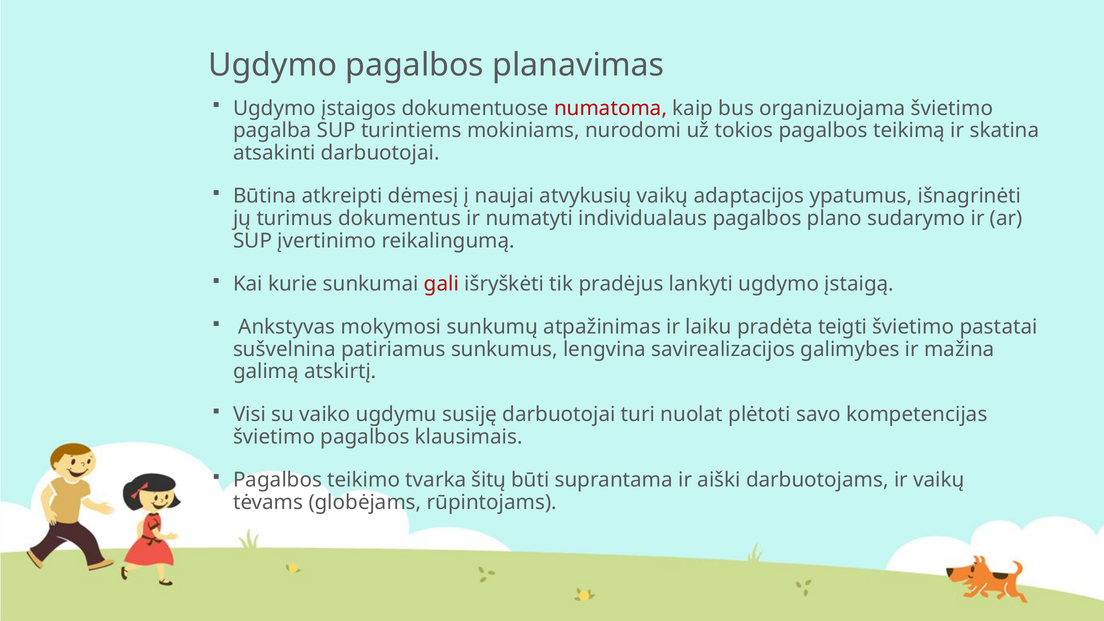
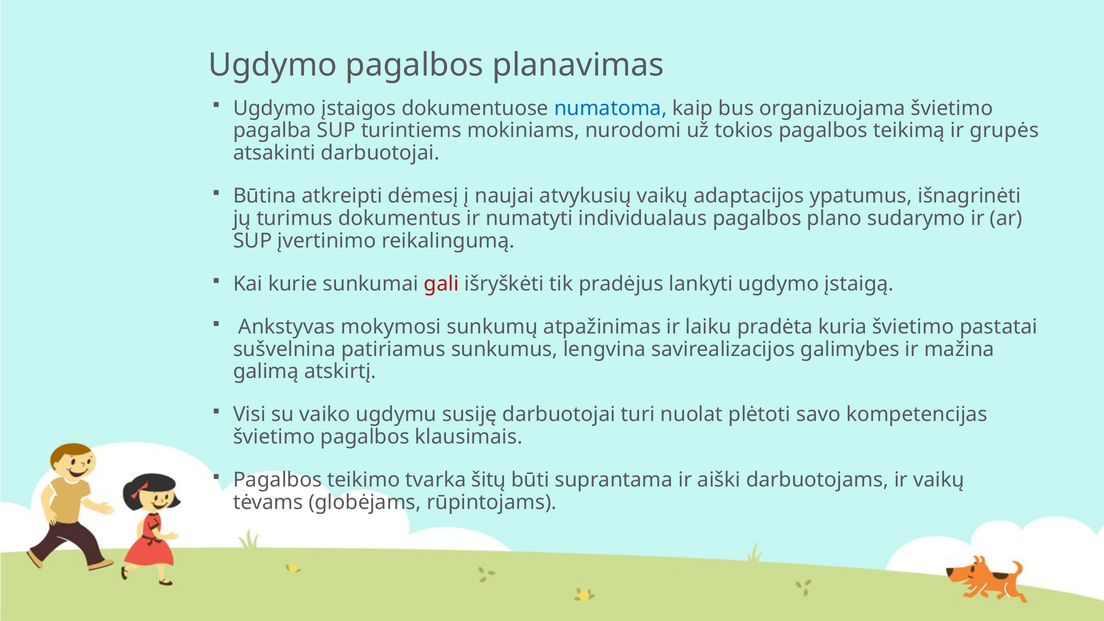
numatoma colour: red -> blue
skatina: skatina -> grupės
teigti: teigti -> kuria
